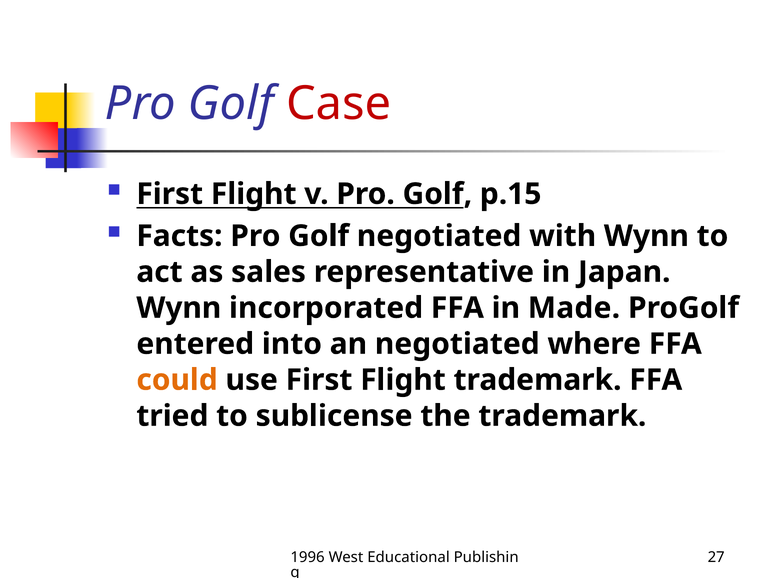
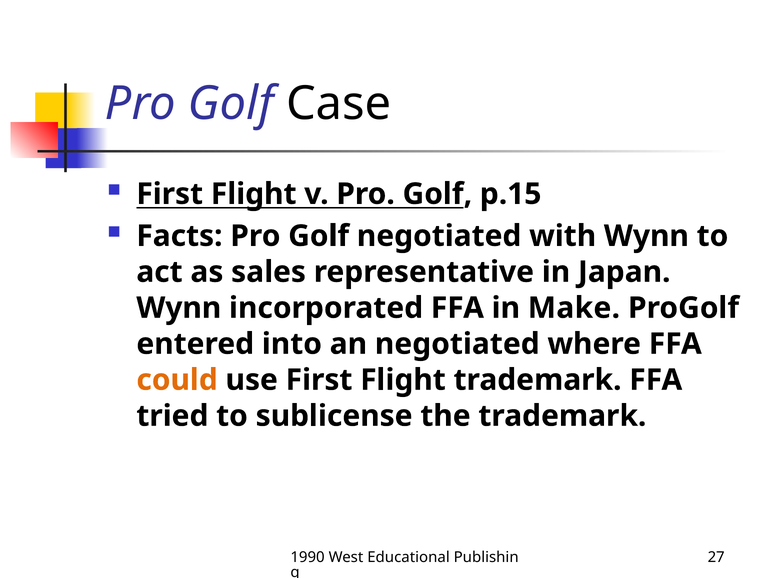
Case colour: red -> black
Made: Made -> Make
1996: 1996 -> 1990
